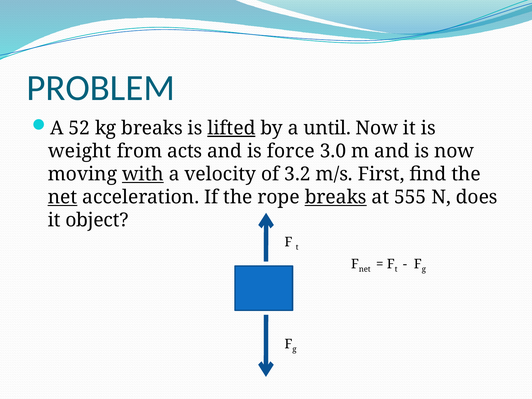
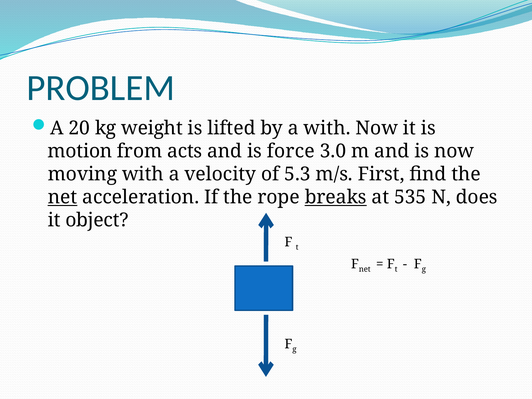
52: 52 -> 20
kg breaks: breaks -> weight
lifted underline: present -> none
a until: until -> with
weight: weight -> motion
with at (143, 174) underline: present -> none
3.2: 3.2 -> 5.3
555: 555 -> 535
